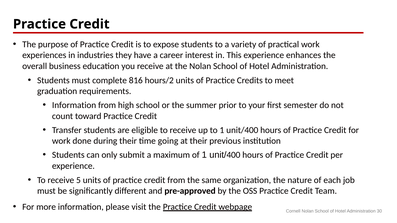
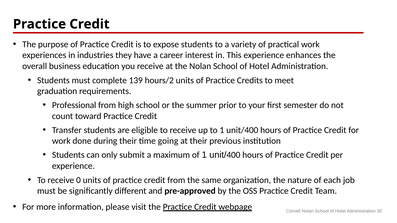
816: 816 -> 139
Information at (74, 105): Information -> Professional
5: 5 -> 0
